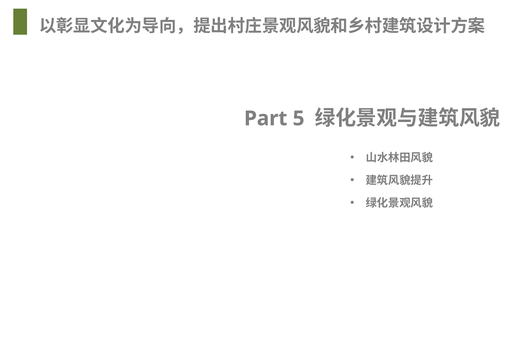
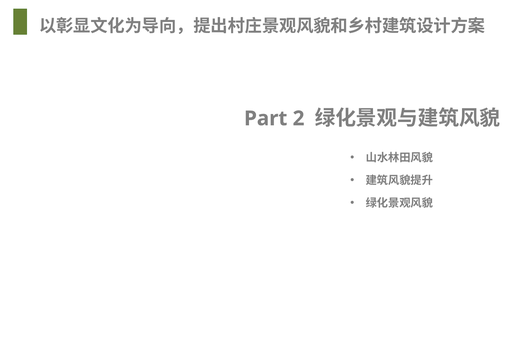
5: 5 -> 2
